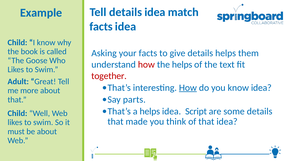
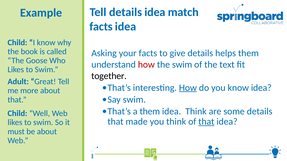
the helps: helps -> swim
together colour: red -> black
Say parts: parts -> swim
a helps: helps -> them
idea Script: Script -> Think
that at (206, 122) underline: none -> present
